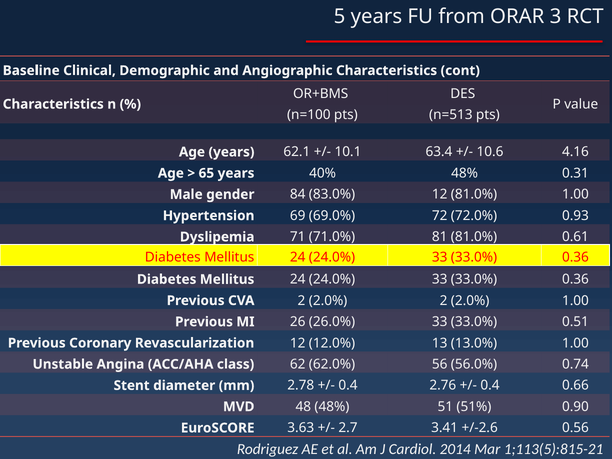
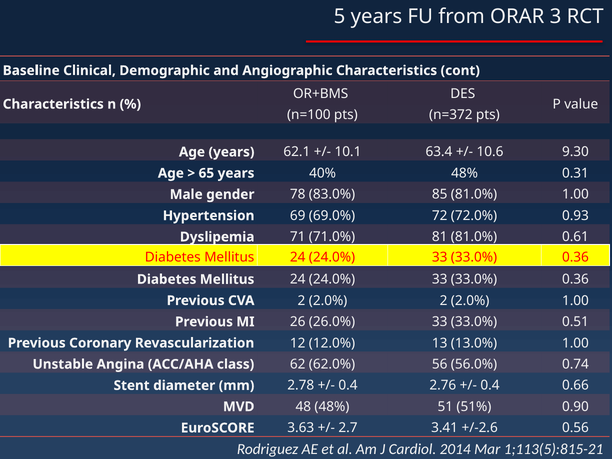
n=513: n=513 -> n=372
4.16: 4.16 -> 9.30
84: 84 -> 78
83.0% 12: 12 -> 85
